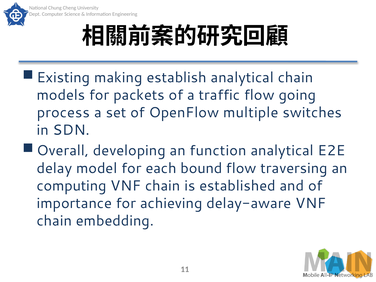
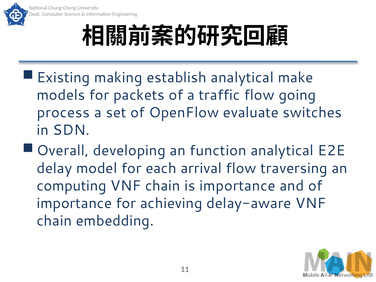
analytical chain: chain -> make
multiple: multiple -> evaluate
bound: bound -> arrival
is established: established -> importance
